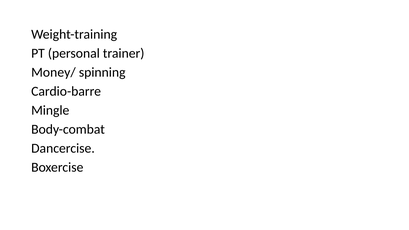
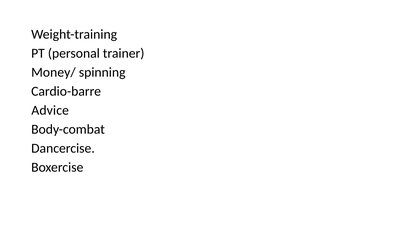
Mingle: Mingle -> Advice
